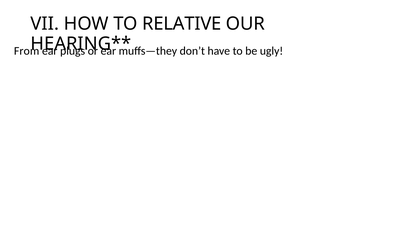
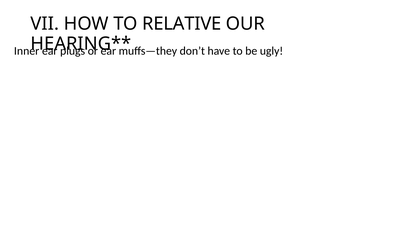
From: From -> Inner
